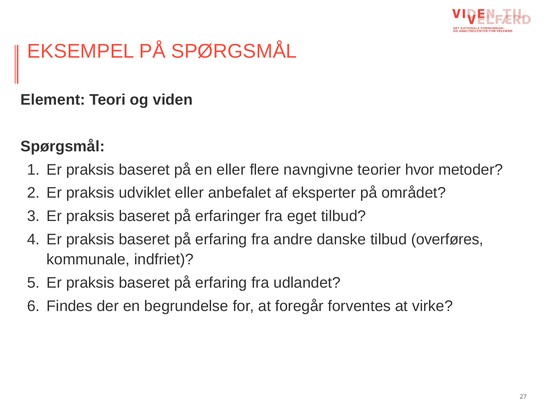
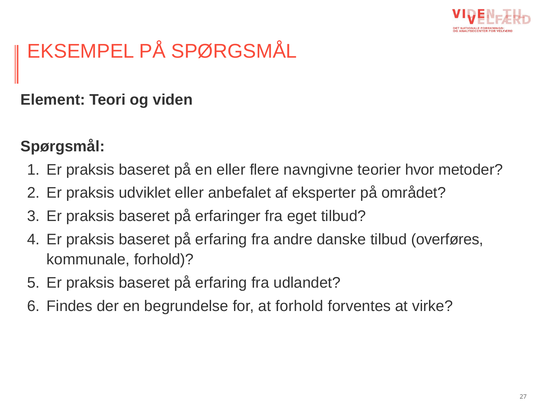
kommunale indfriet: indfriet -> forhold
at foregår: foregår -> forhold
